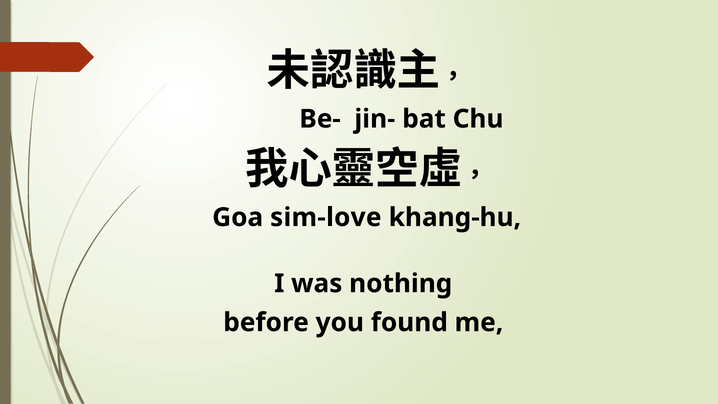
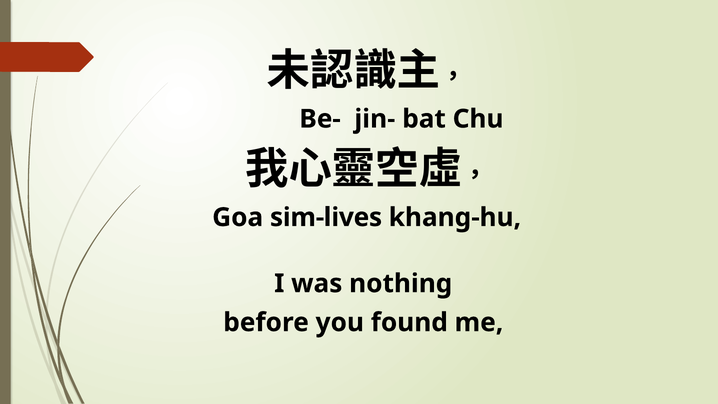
sim-love: sim-love -> sim-lives
